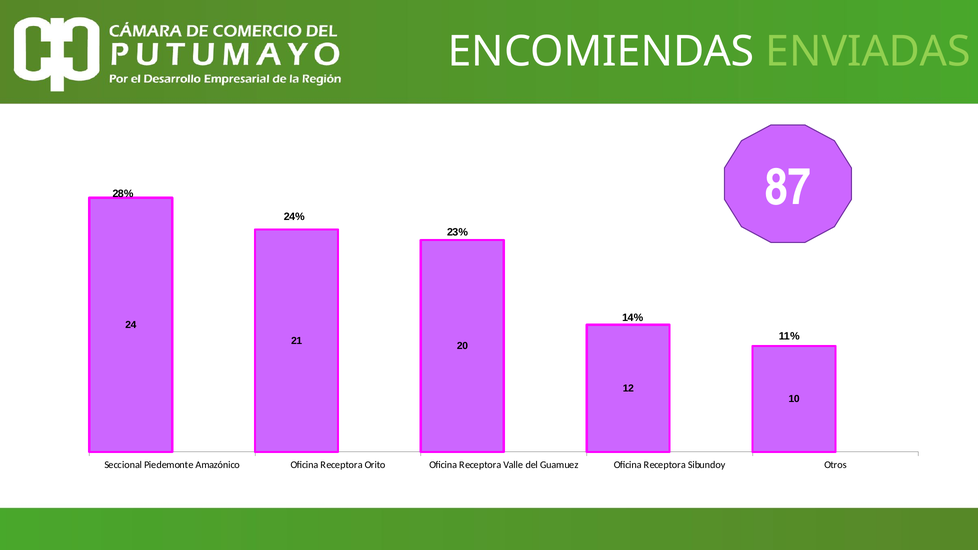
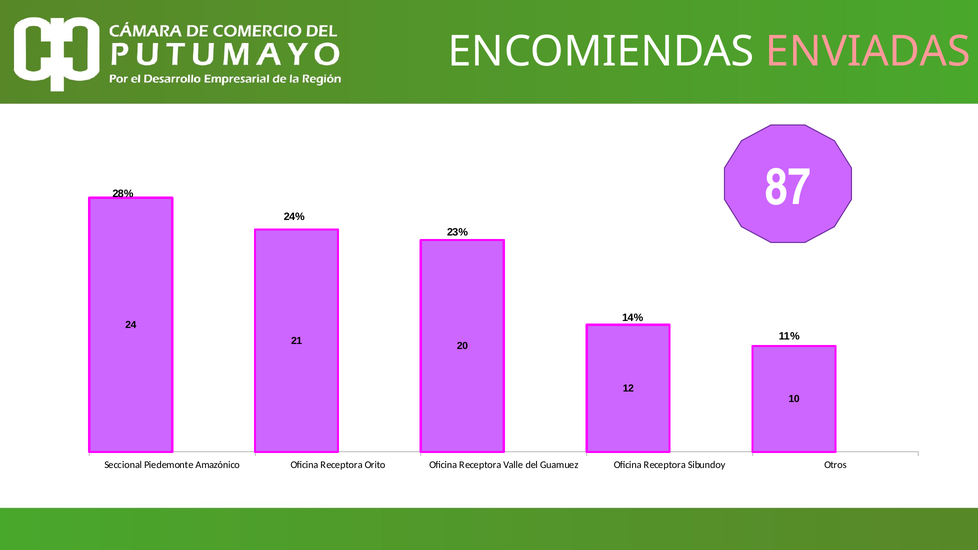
ENVIADAS colour: light green -> pink
